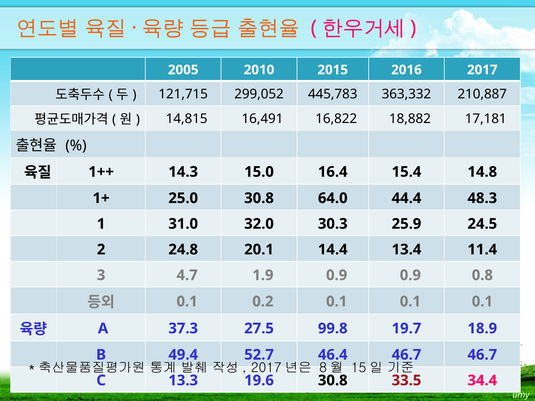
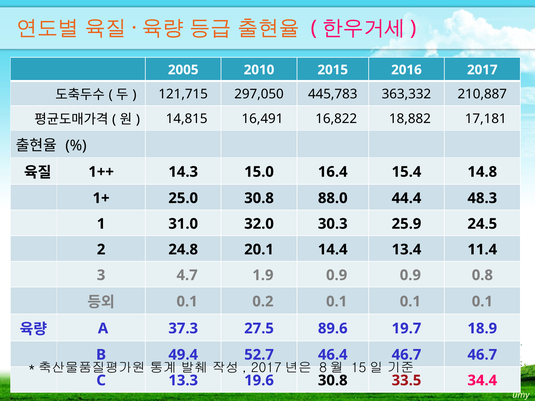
299,052: 299,052 -> 297,050
64.0: 64.0 -> 88.0
99.8: 99.8 -> 89.6
